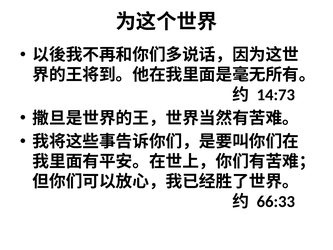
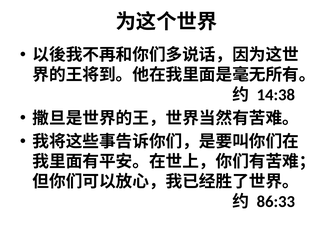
14:73: 14:73 -> 14:38
66:33: 66:33 -> 86:33
